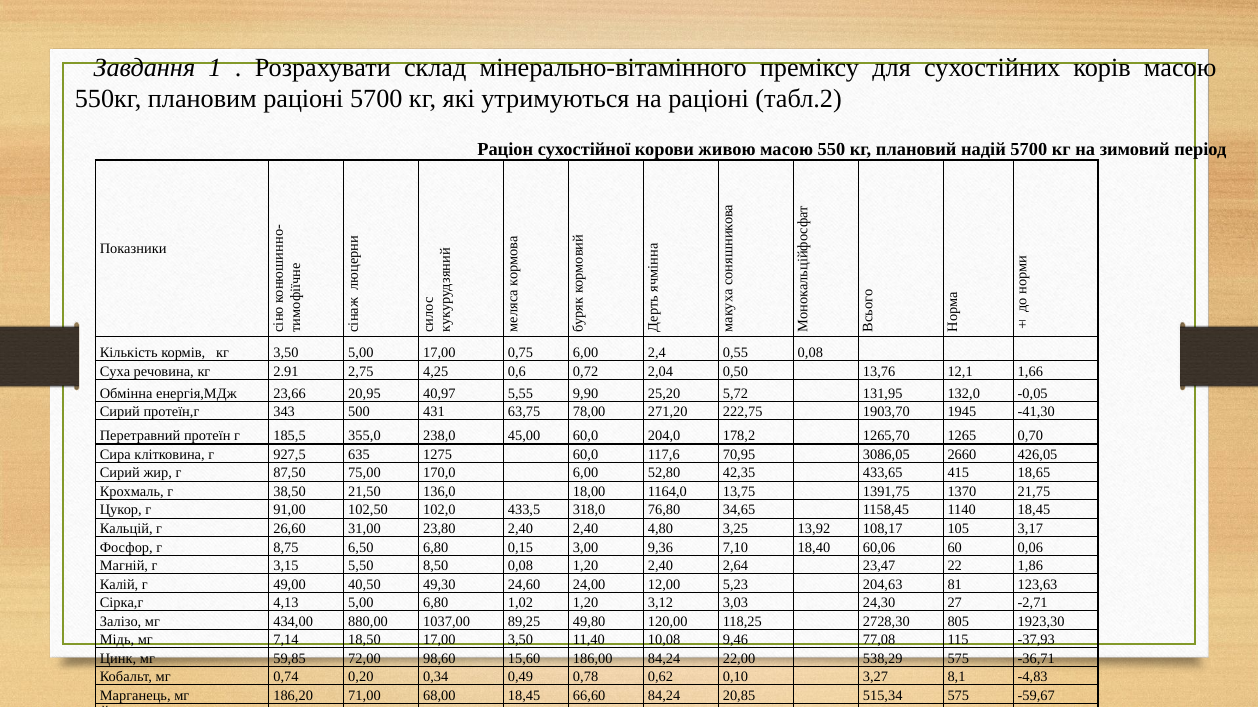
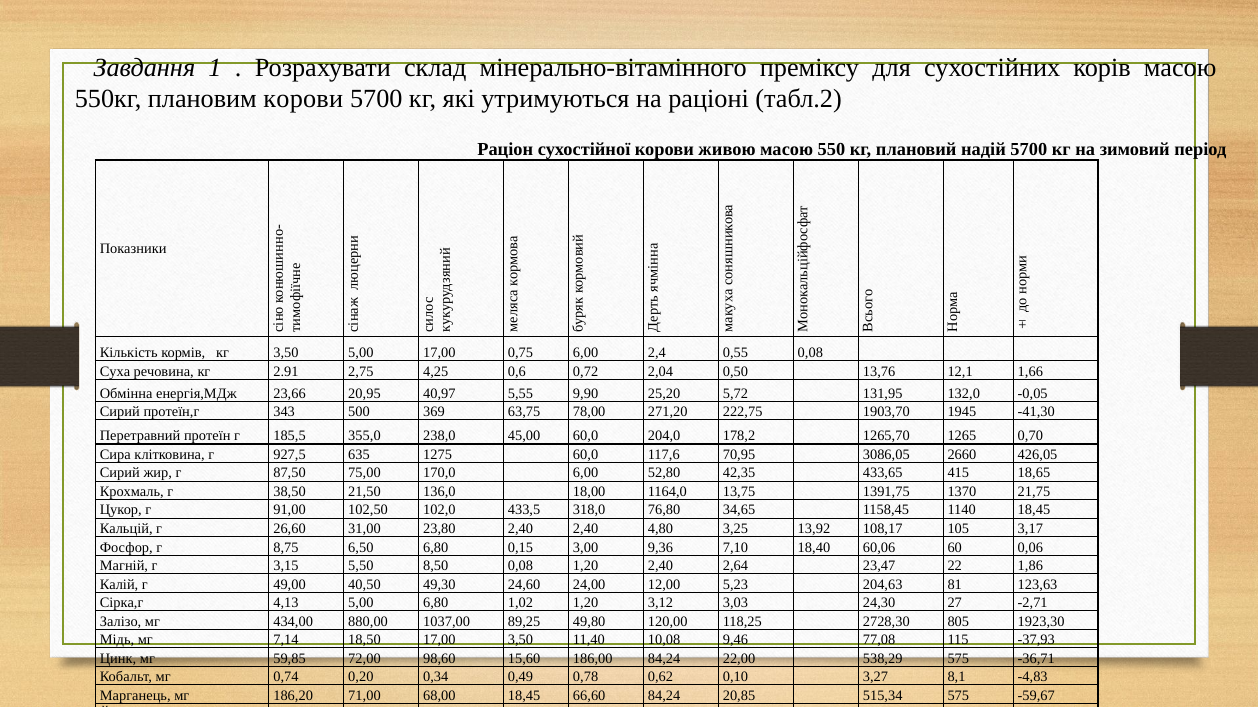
плановим раціоні: раціоні -> корови
431: 431 -> 369
